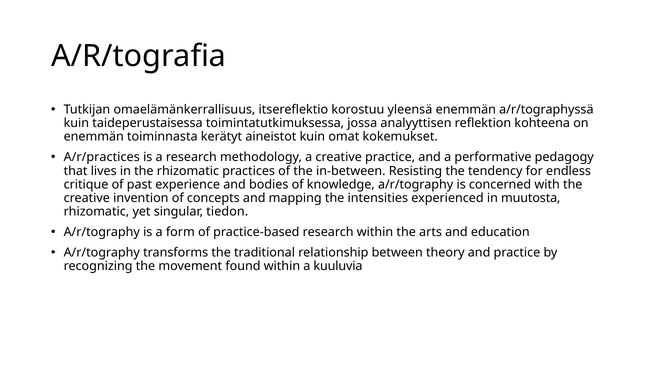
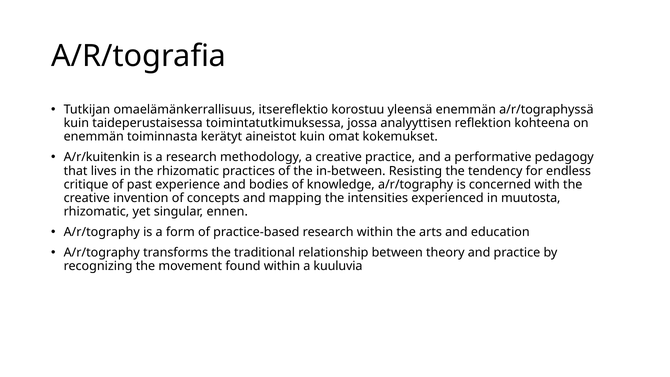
A/r/practices: A/r/practices -> A/r/kuitenkin
tiedon: tiedon -> ennen
